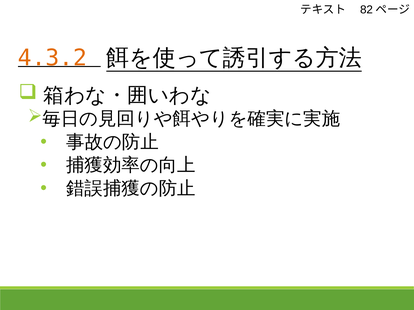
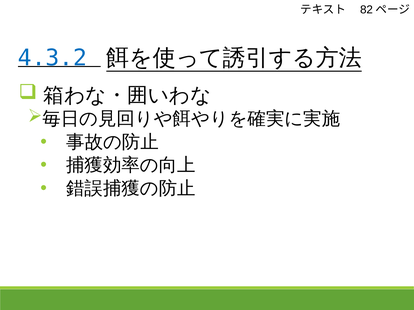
4.3.2 colour: orange -> blue
